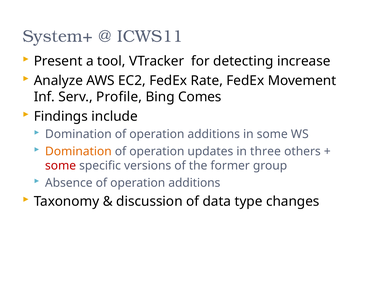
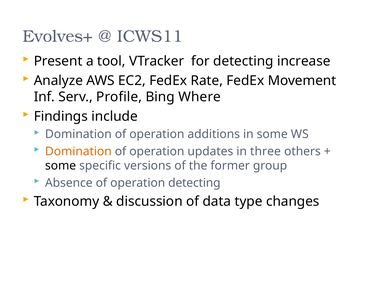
System+: System+ -> Evolves+
Comes: Comes -> Where
some at (61, 166) colour: red -> black
Absence of operation additions: additions -> detecting
